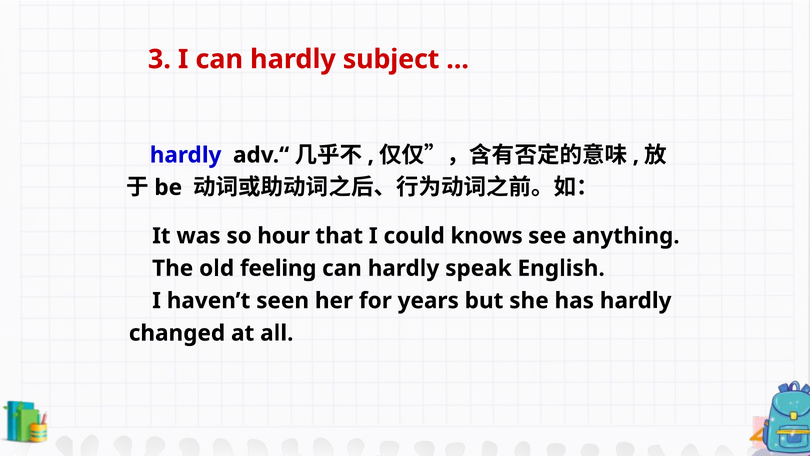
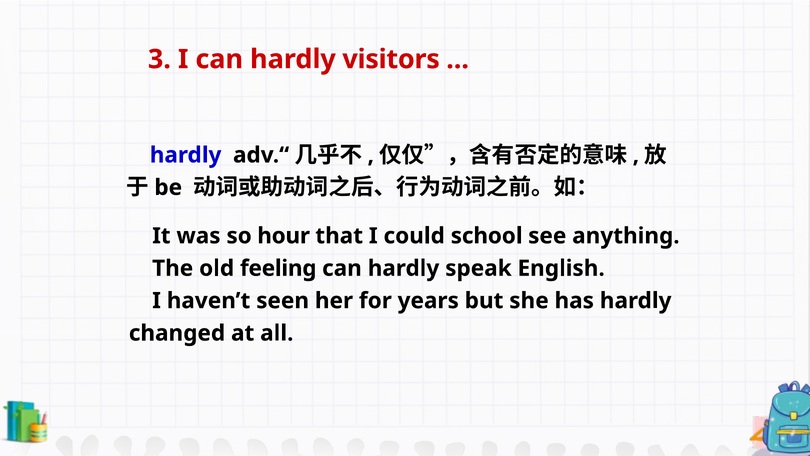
subject: subject -> visitors
knows: knows -> school
